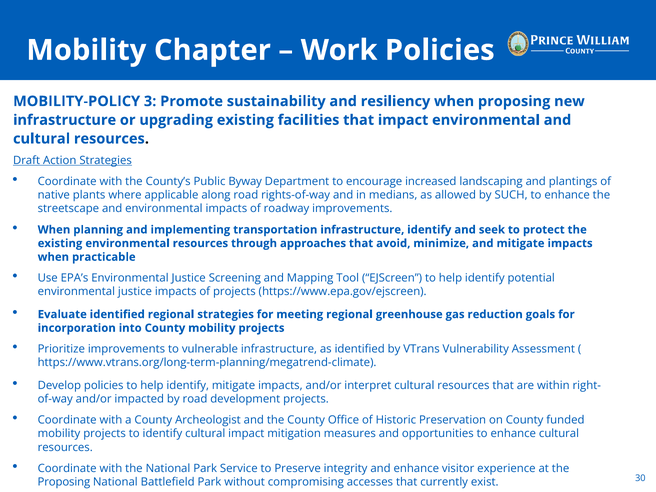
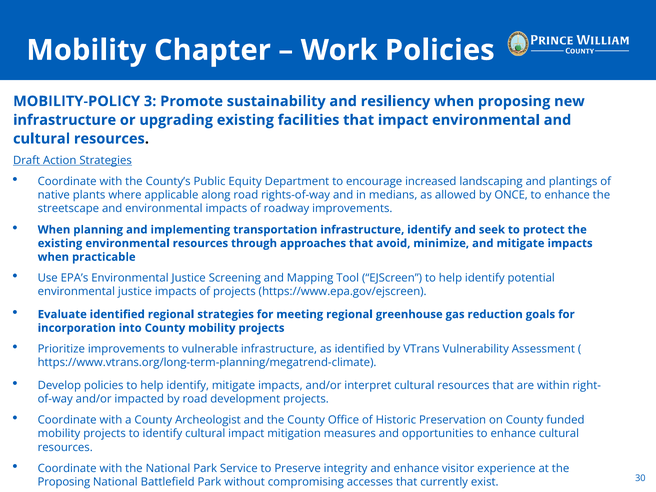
Byway: Byway -> Equity
SUCH: SUCH -> ONCE
